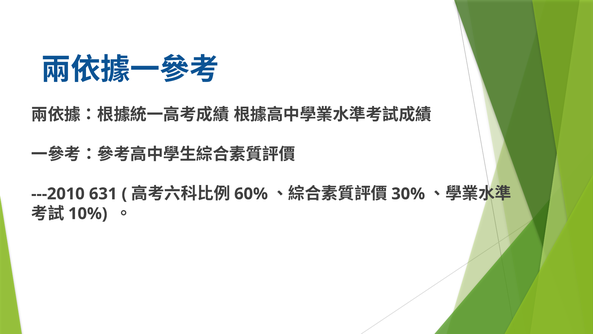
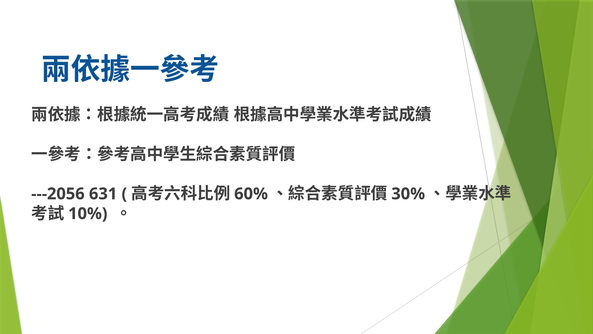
---2010: ---2010 -> ---2056
